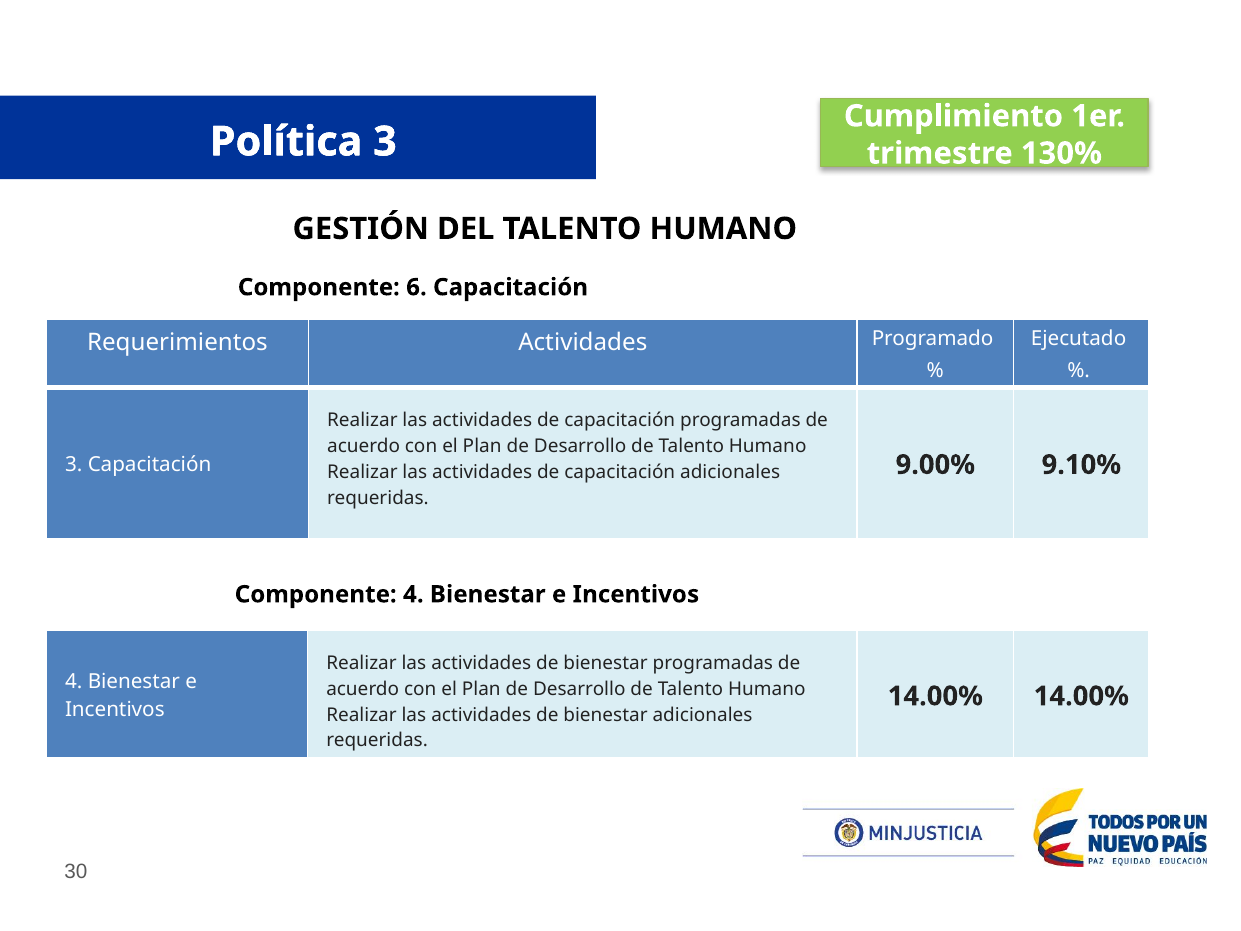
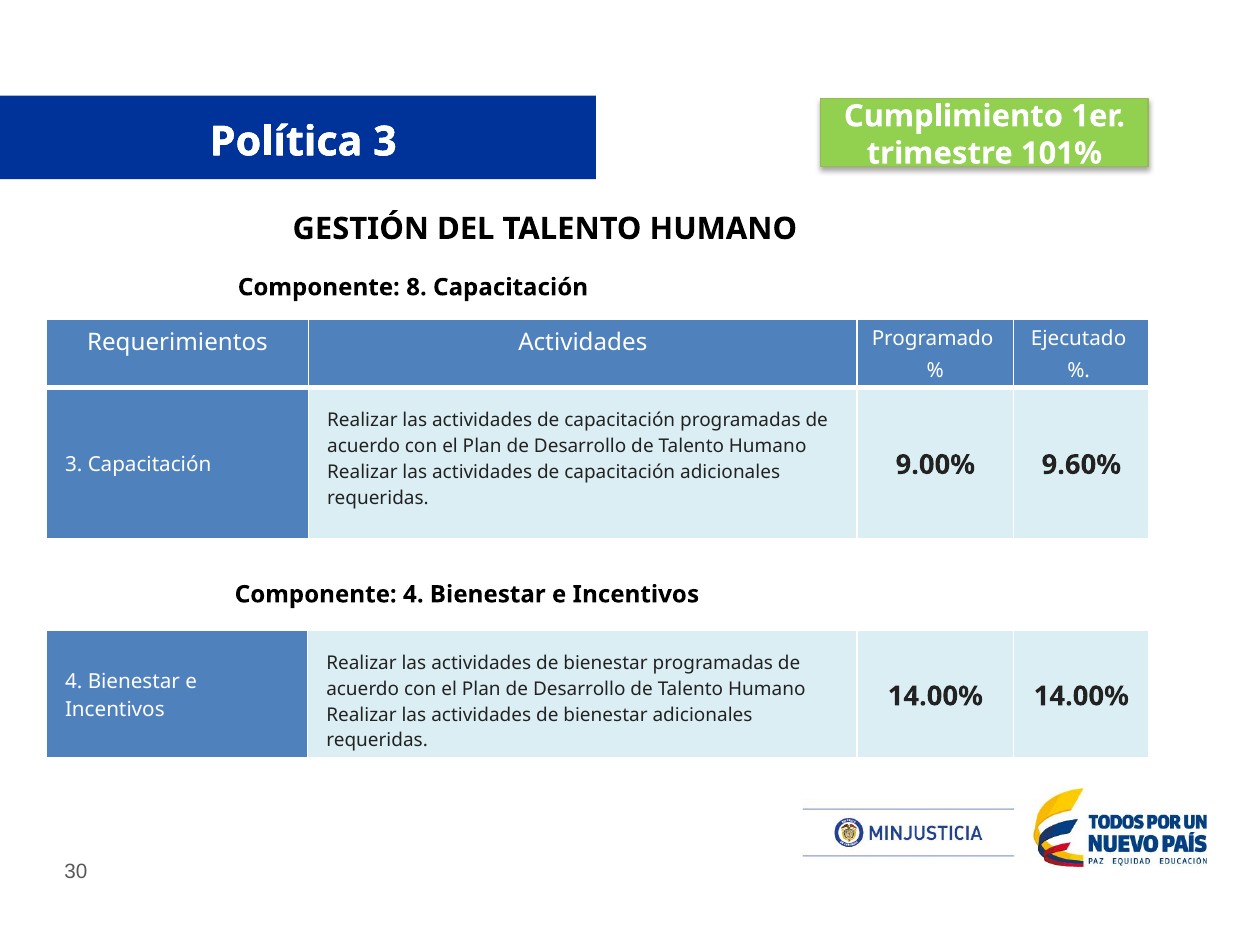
130%: 130% -> 101%
6: 6 -> 8
9.10%: 9.10% -> 9.60%
